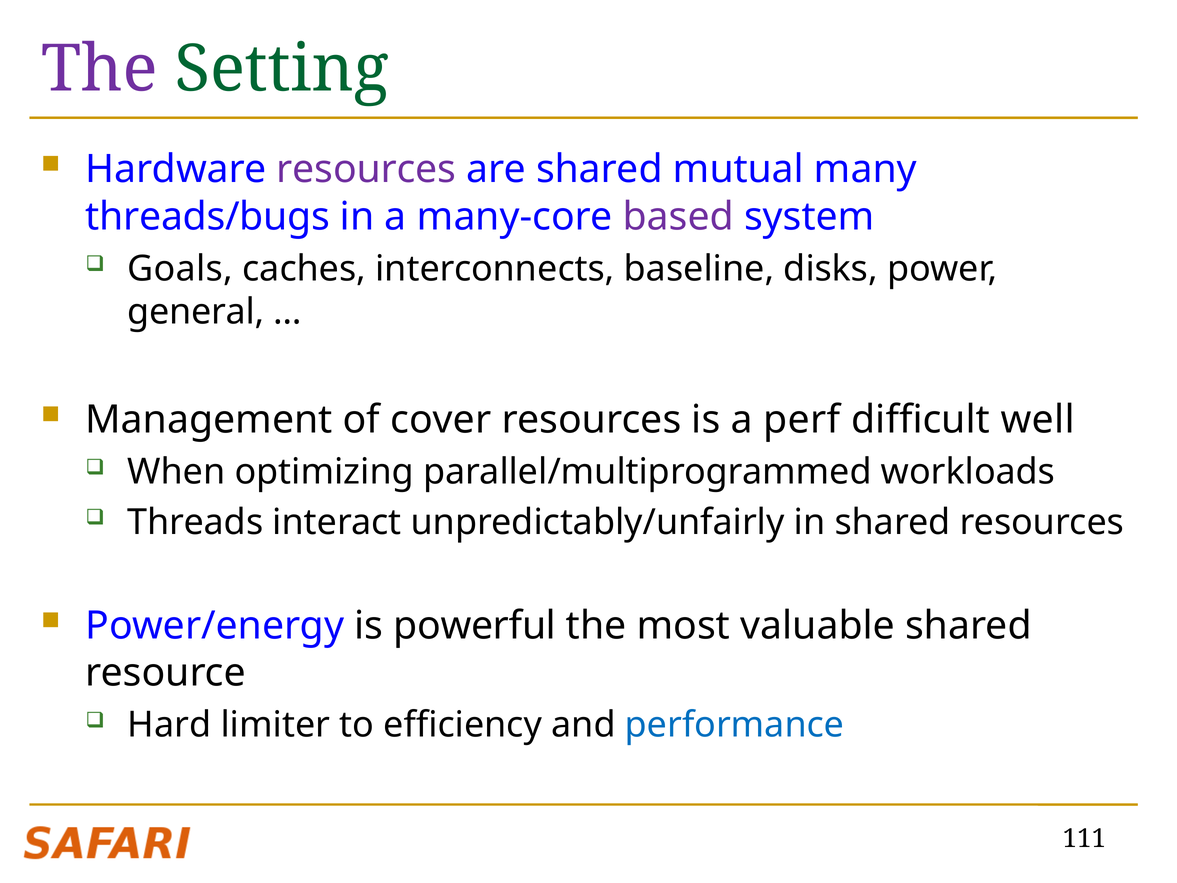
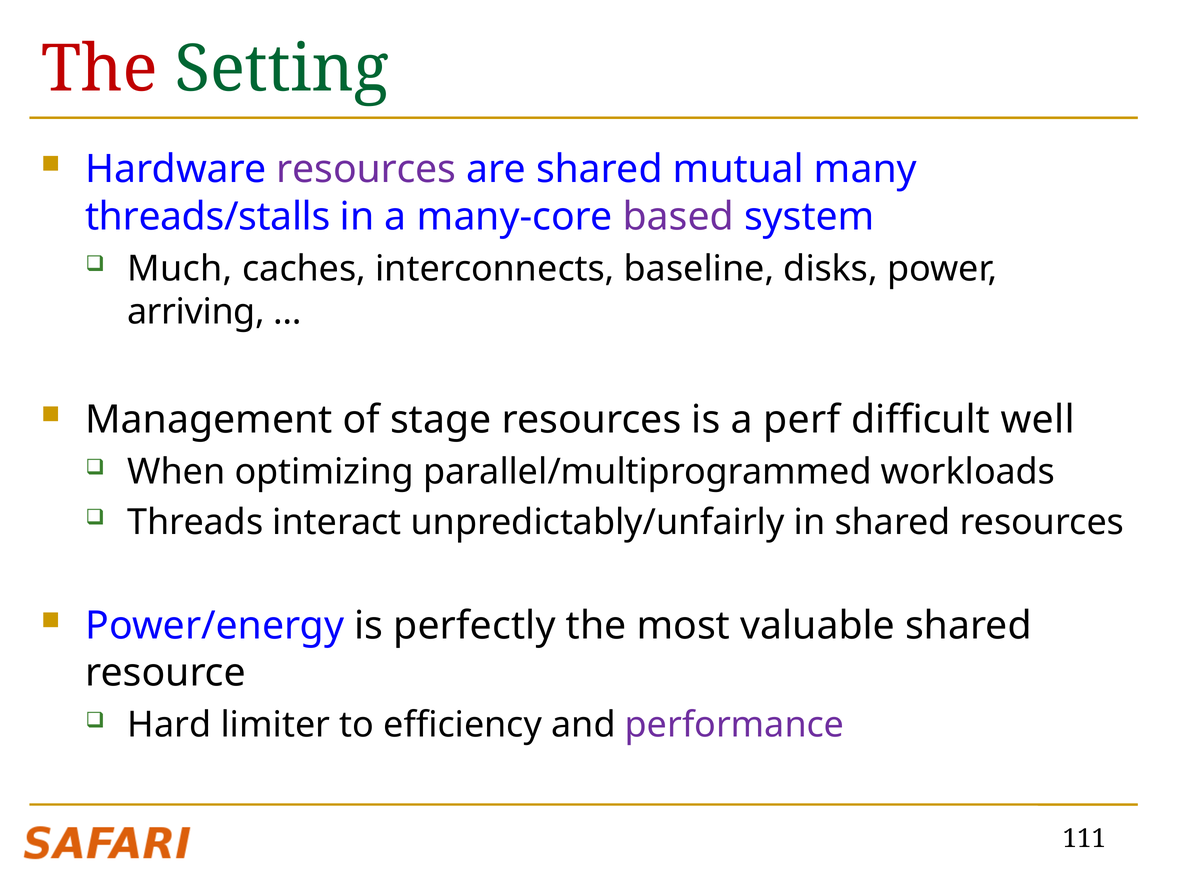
The at (99, 69) colour: purple -> red
threads/bugs: threads/bugs -> threads/stalls
Goals: Goals -> Much
general: general -> arriving
cover: cover -> stage
powerful: powerful -> perfectly
performance colour: blue -> purple
